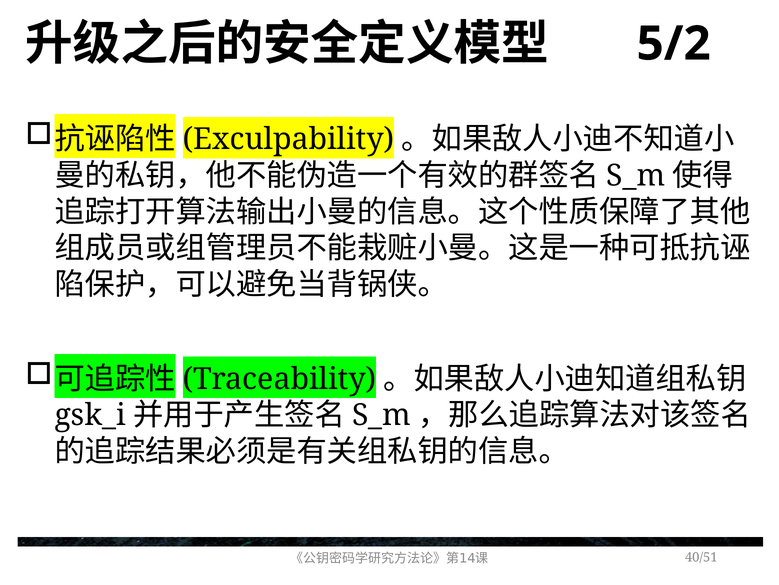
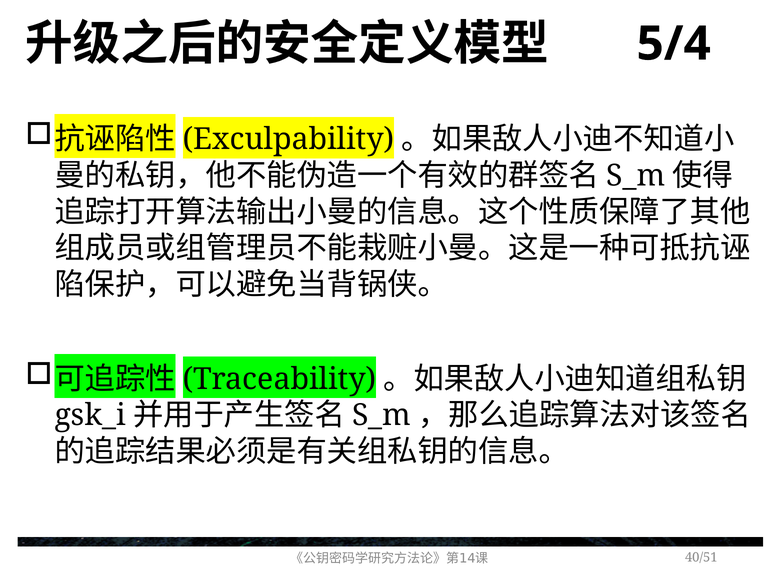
5/2: 5/2 -> 5/4
